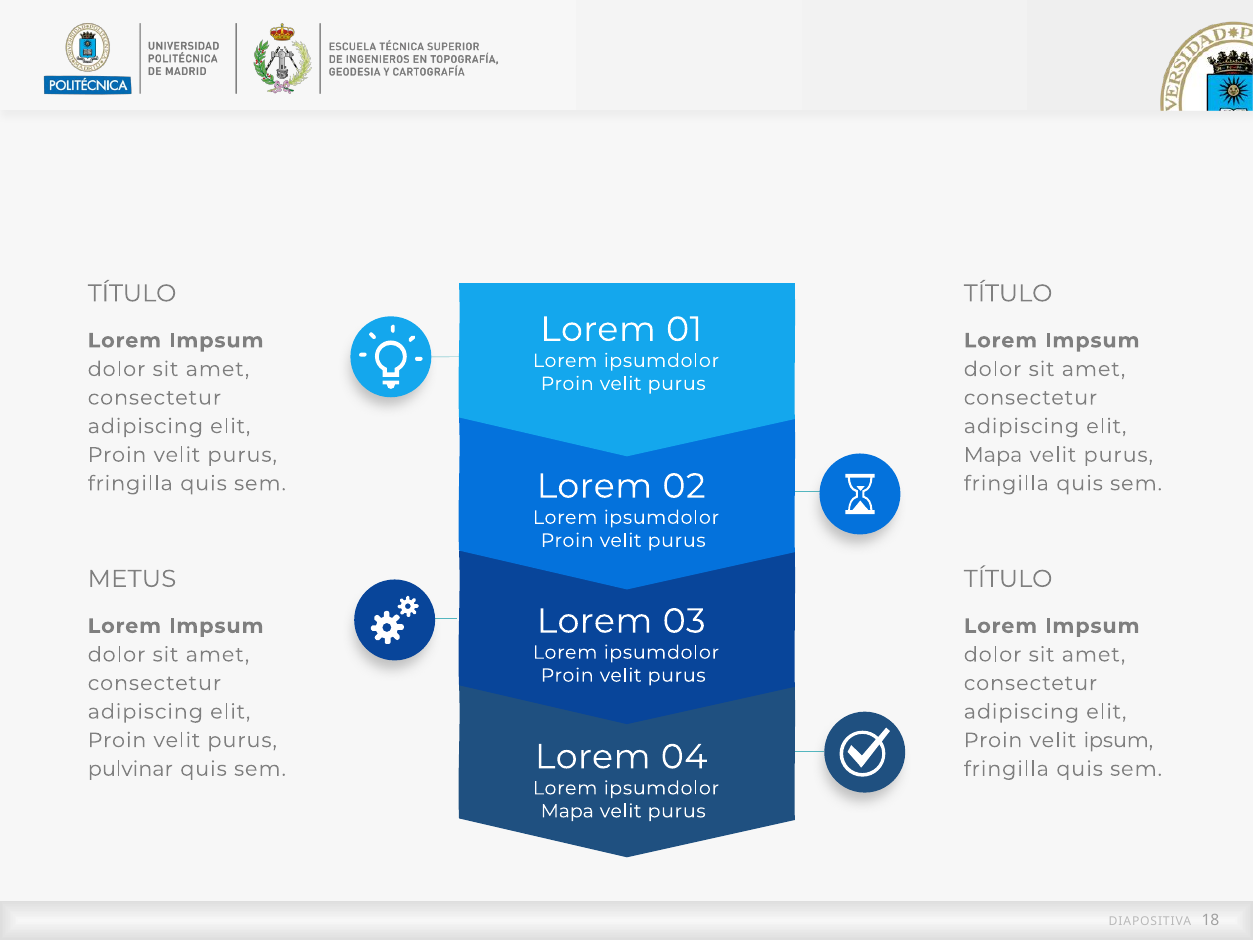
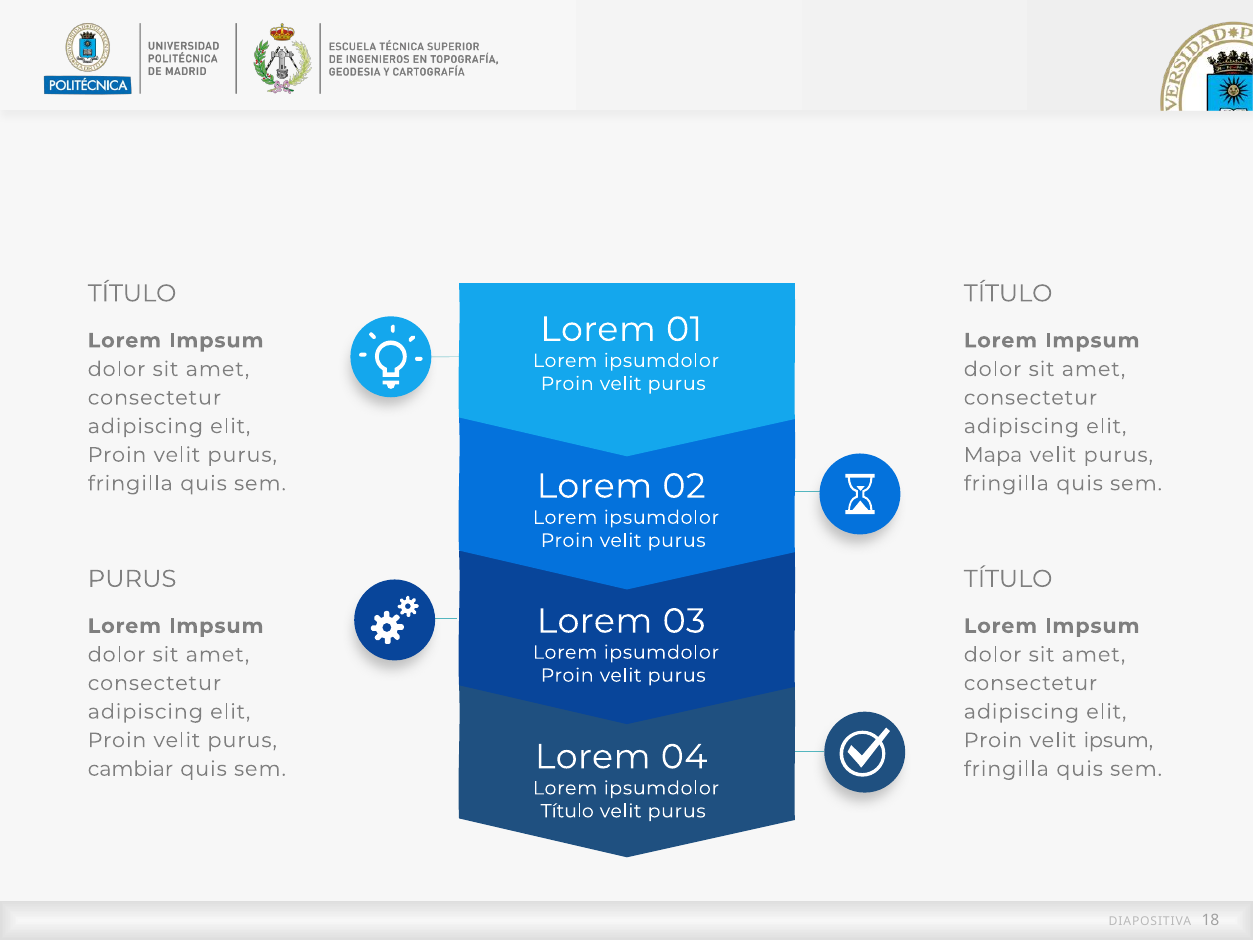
METUS at (132, 579): METUS -> PURUS
pulvinar: pulvinar -> cambiar
Mapa at (567, 811): Mapa -> Título
